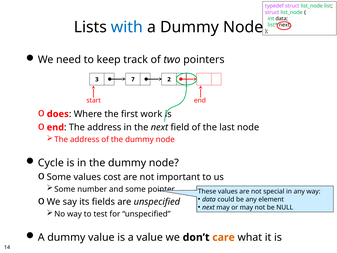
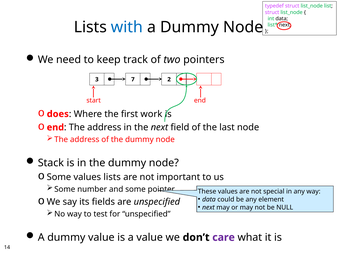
Cycle: Cycle -> Stack
values cost: cost -> lists
care colour: orange -> purple
